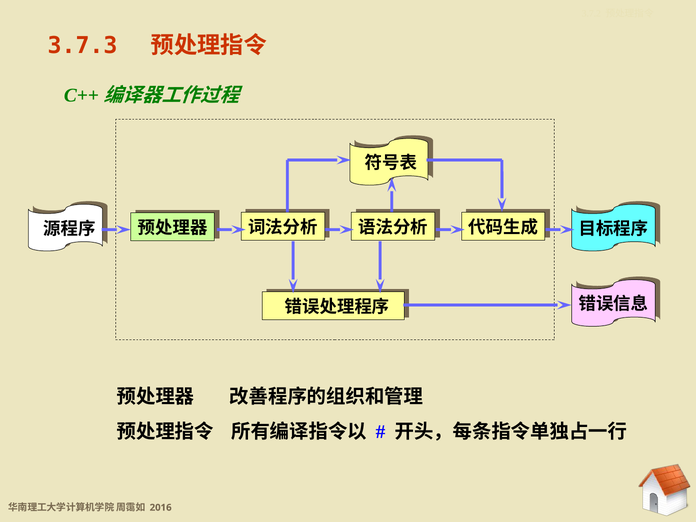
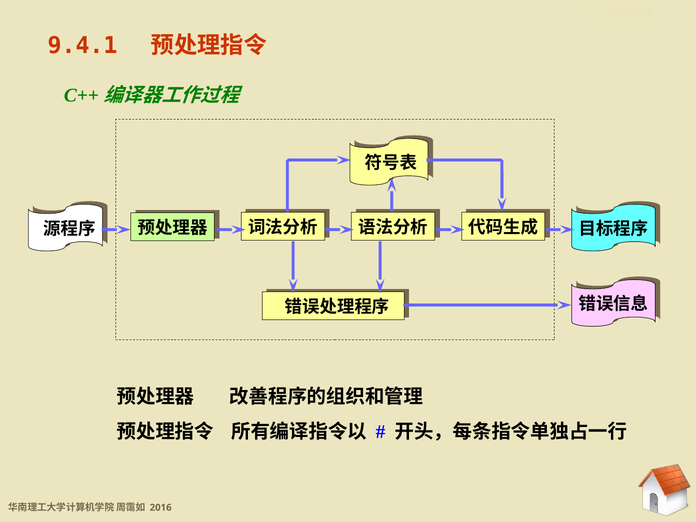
3.7.3: 3.7.3 -> 9.4.1
